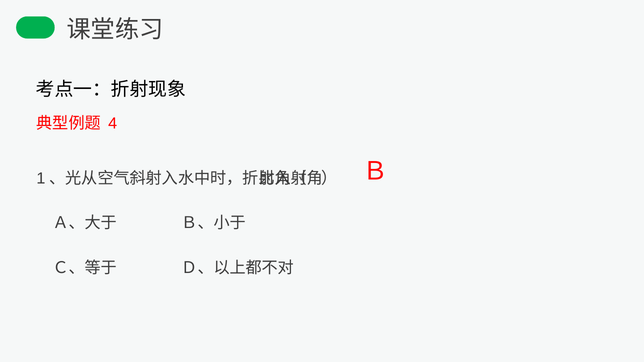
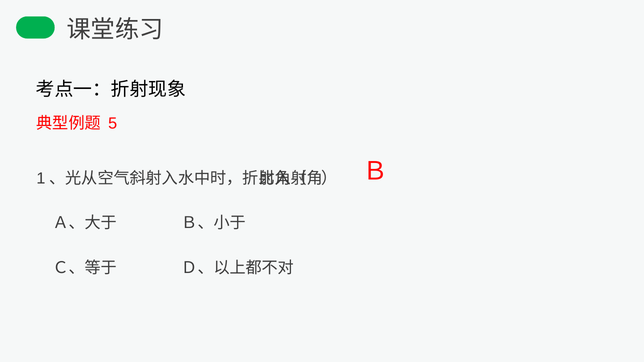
4: 4 -> 5
